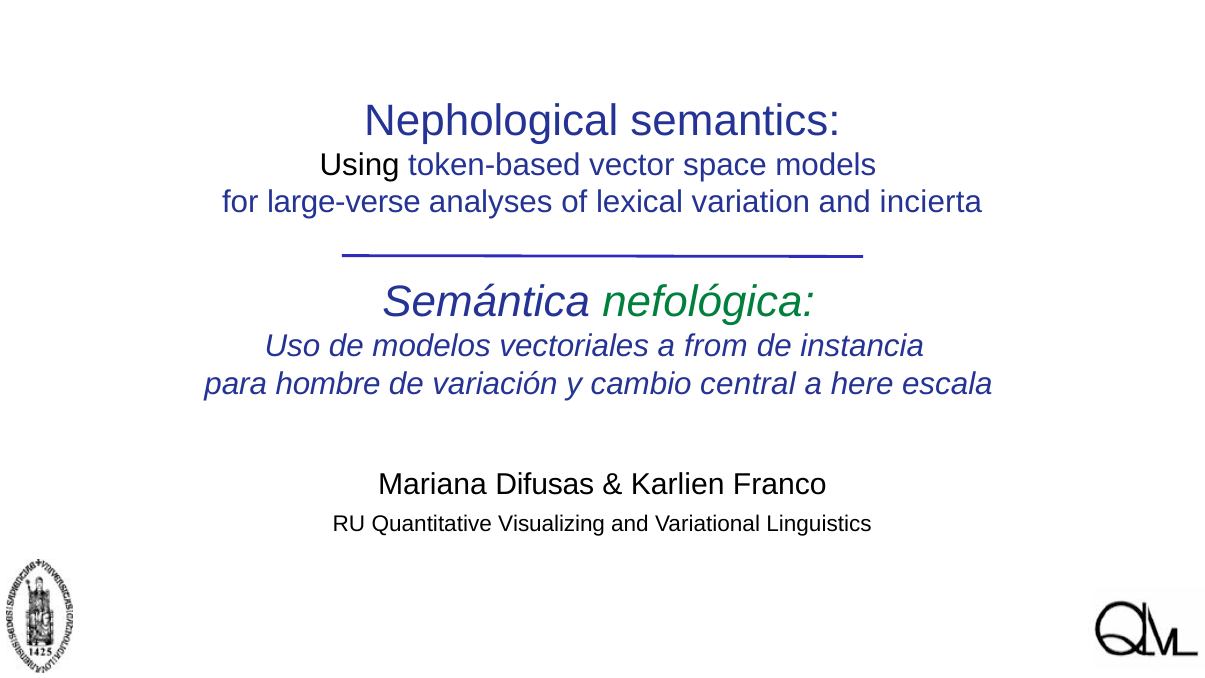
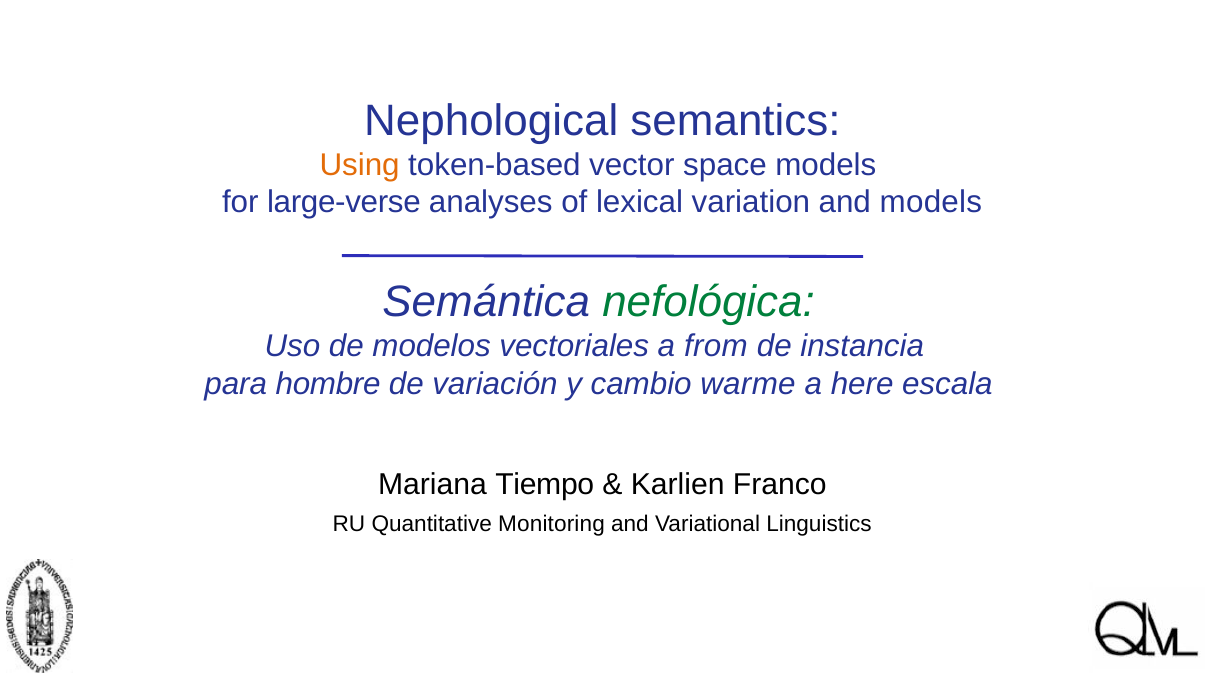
Using colour: black -> orange
and incierta: incierta -> models
central: central -> warme
Difusas: Difusas -> Tiempo
Visualizing: Visualizing -> Monitoring
